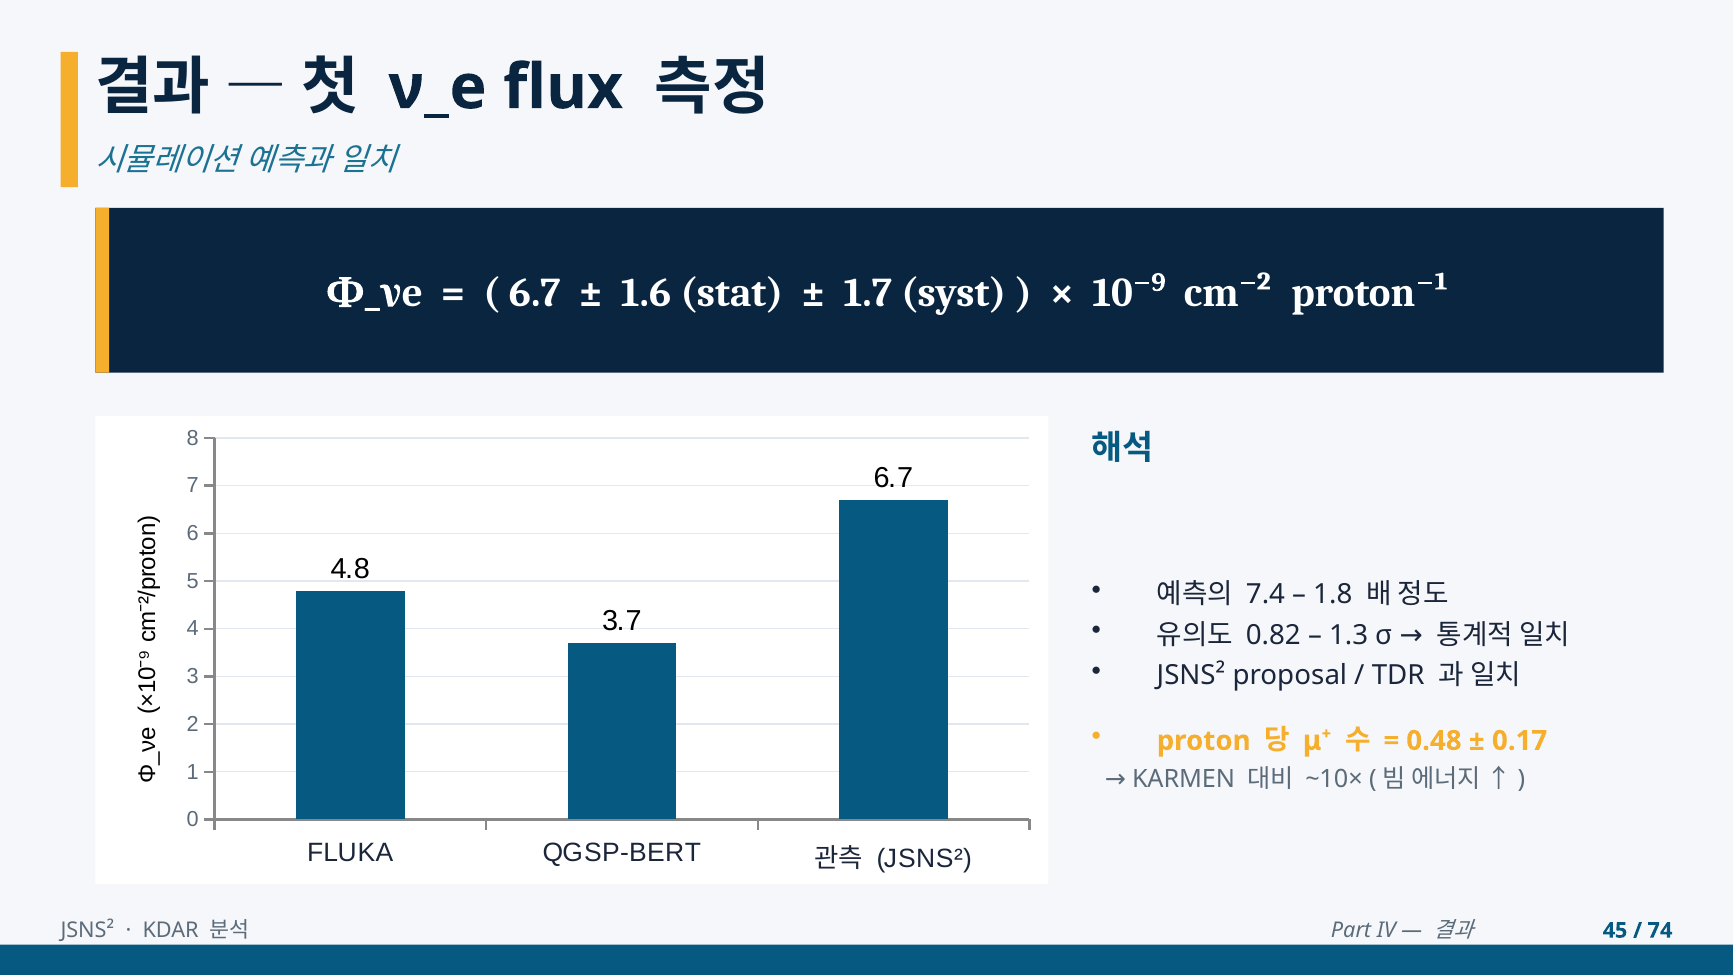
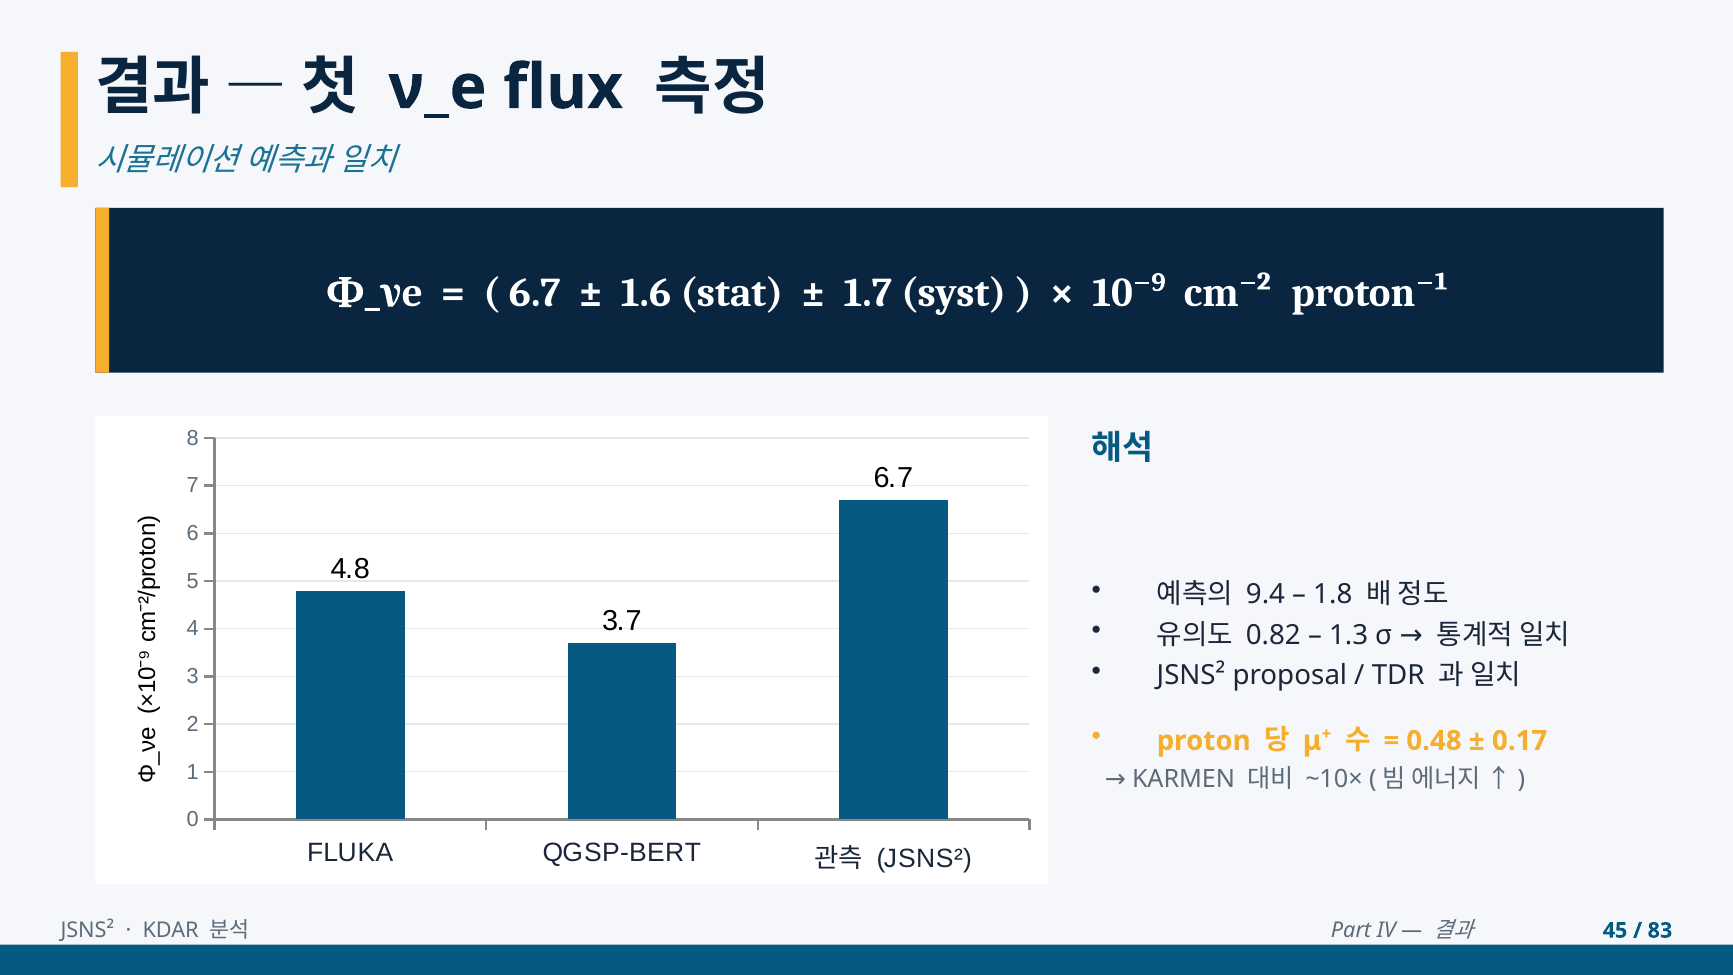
7.4: 7.4 -> 9.4
74: 74 -> 83
